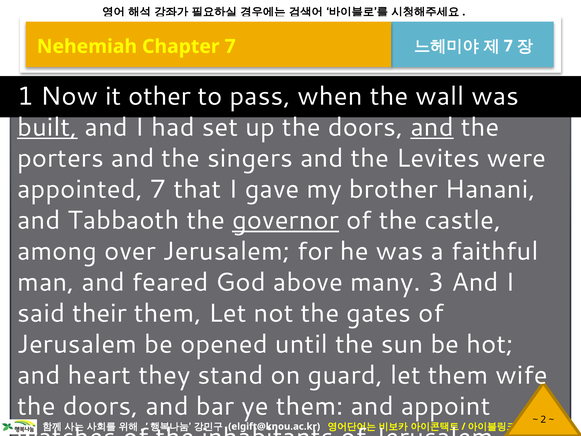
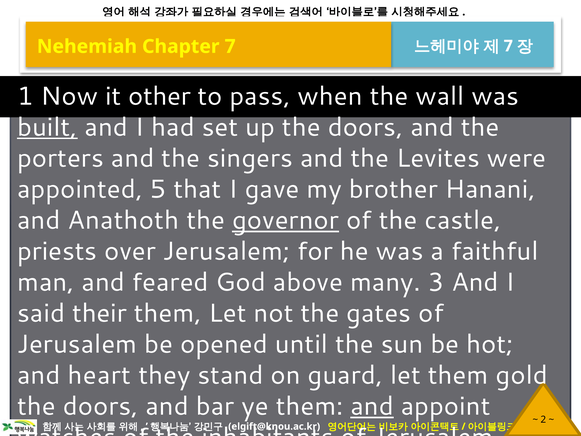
and at (432, 127) underline: present -> none
appointed 7: 7 -> 5
Tabbaoth: Tabbaoth -> Anathoth
among: among -> priests
wife: wife -> gold
and at (372, 406) underline: none -> present
